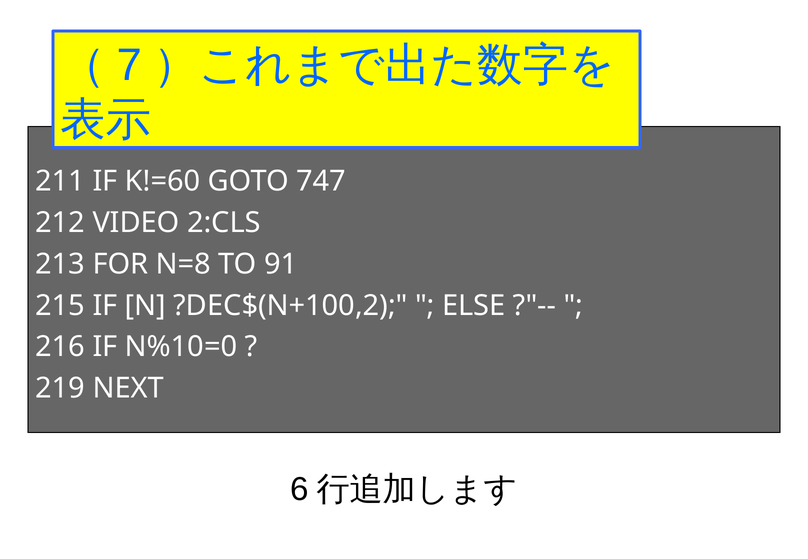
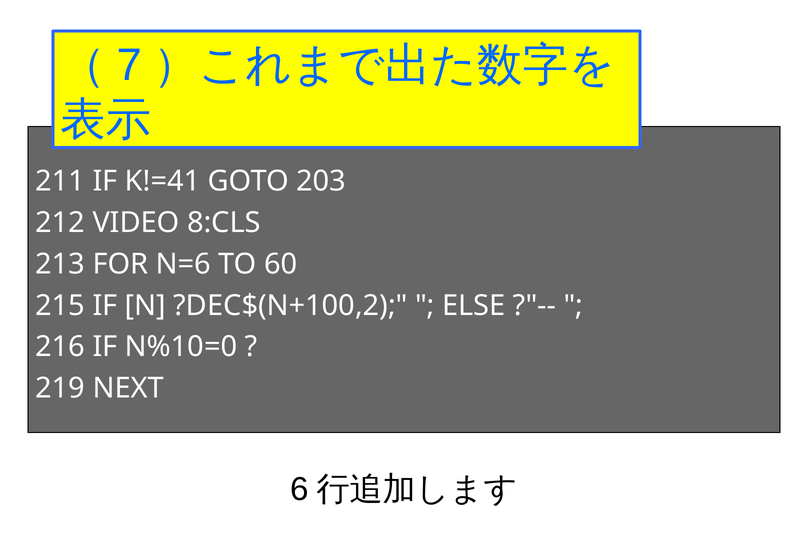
K!=60: K!=60 -> K!=41
747: 747 -> 203
2:CLS: 2:CLS -> 8:CLS
N=8: N=8 -> N=6
91: 91 -> 60
